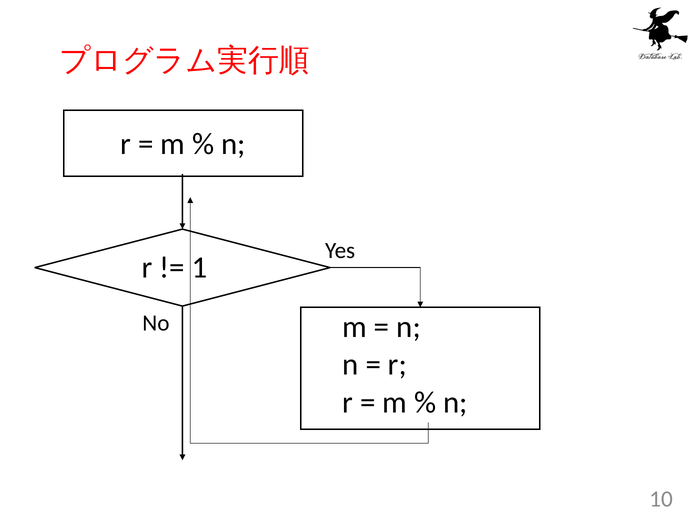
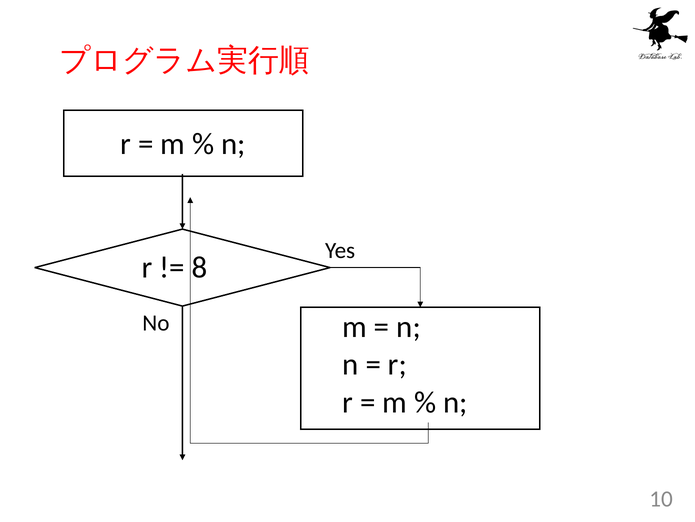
1: 1 -> 8
